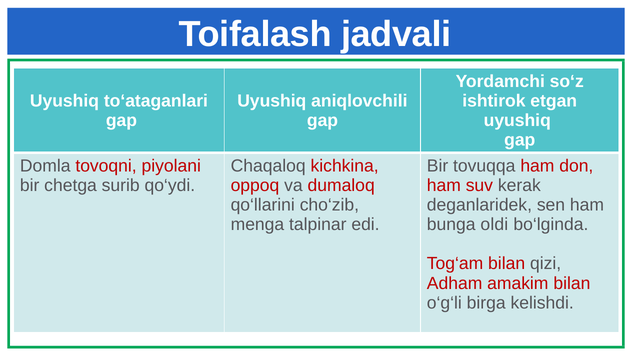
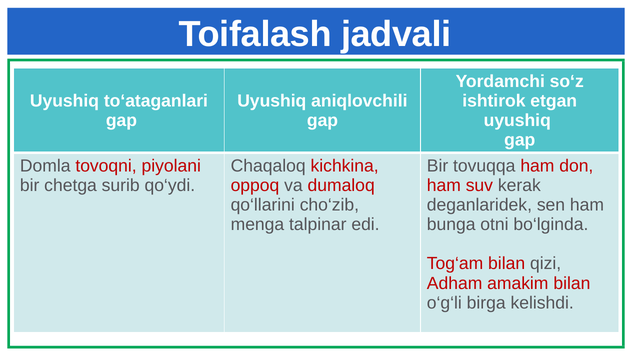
oldi: oldi -> otni
